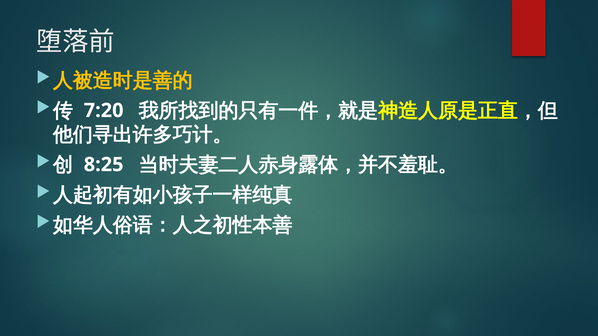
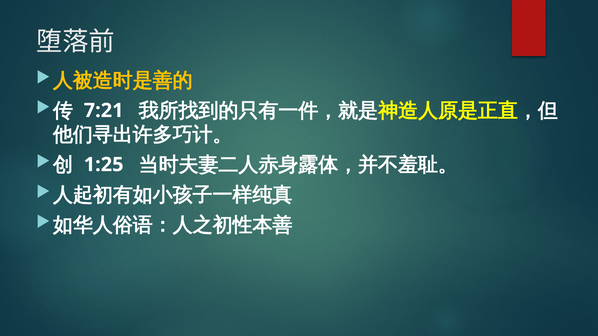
7:20: 7:20 -> 7:21
8:25: 8:25 -> 1:25
